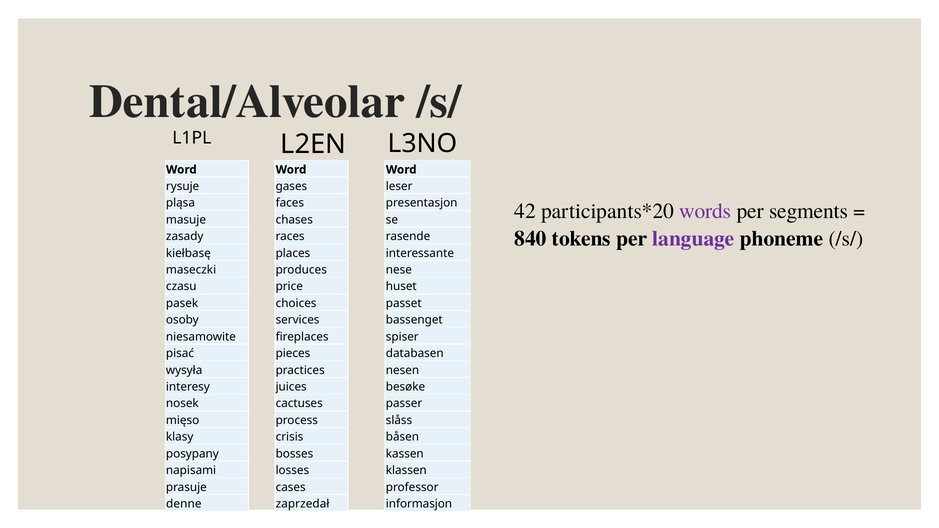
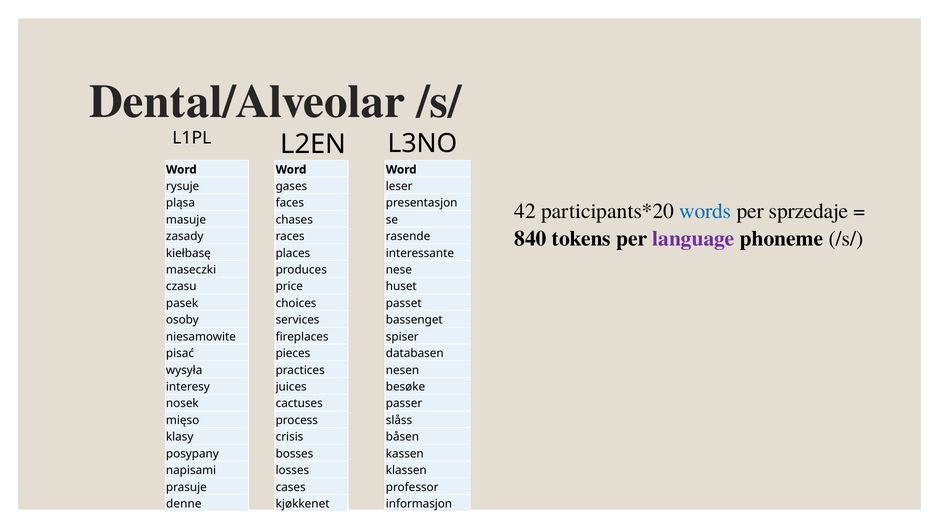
words colour: purple -> blue
segments: segments -> sprzedaje
zaprzedał: zaprzedał -> kjøkkenet
